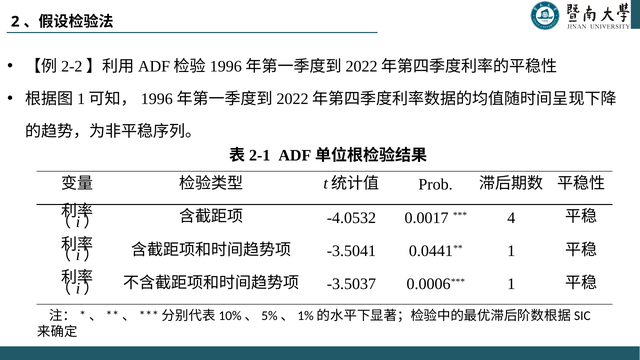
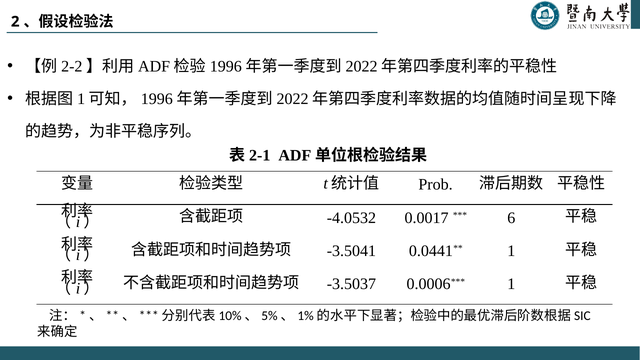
4: 4 -> 6
